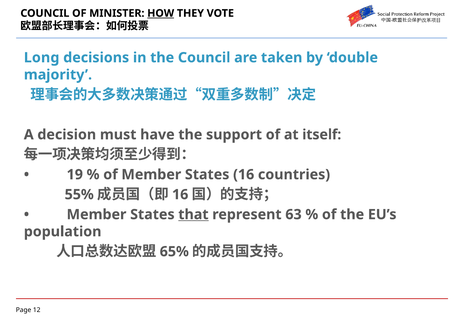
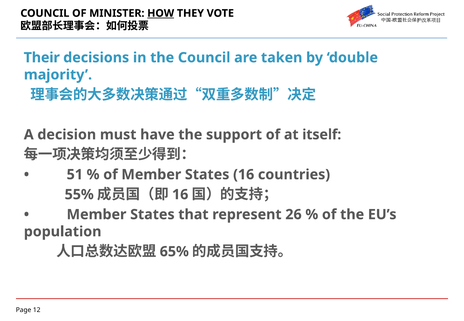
Long: Long -> Their
19: 19 -> 51
that underline: present -> none
63: 63 -> 26
